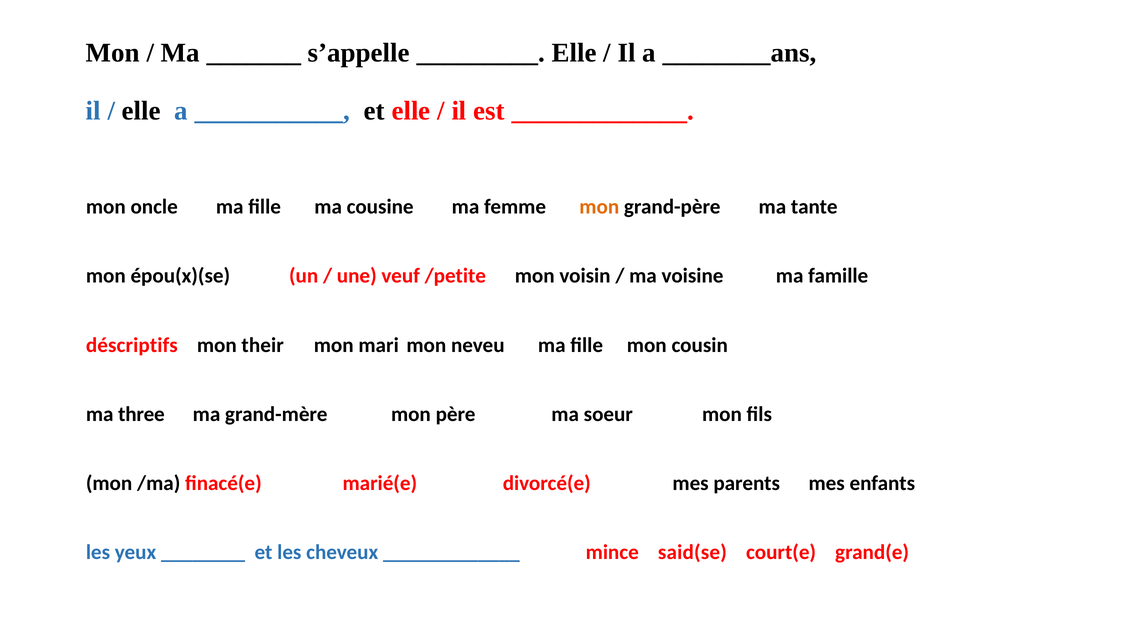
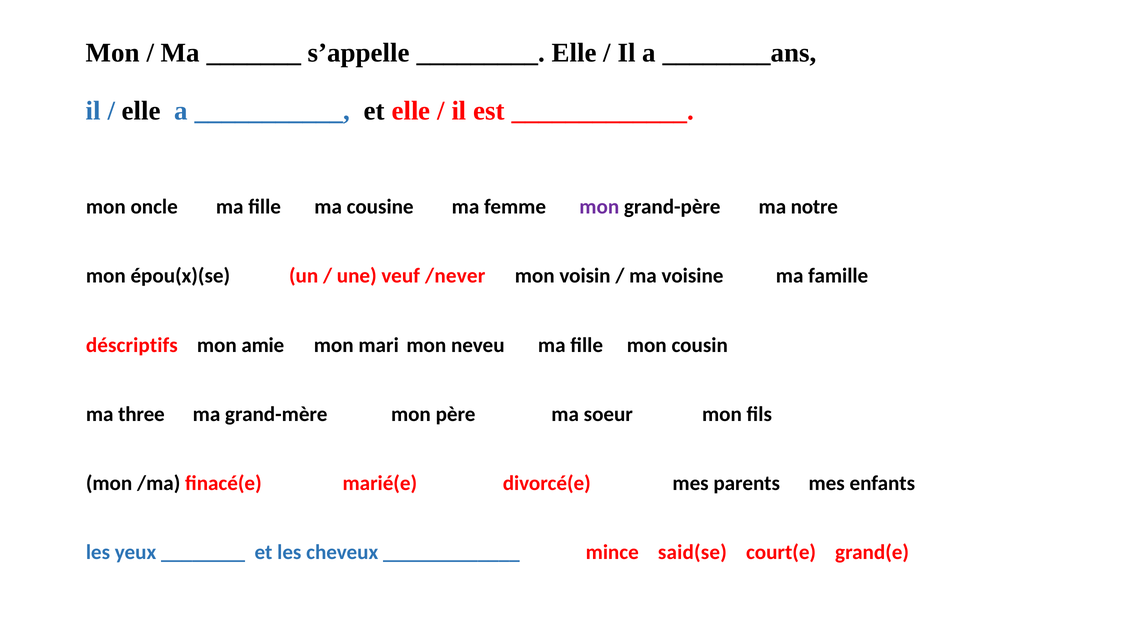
mon at (599, 207) colour: orange -> purple
tante: tante -> notre
/petite: /petite -> /never
their: their -> amie
